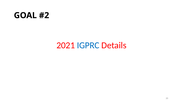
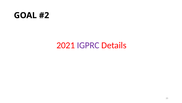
IGPRC colour: blue -> purple
